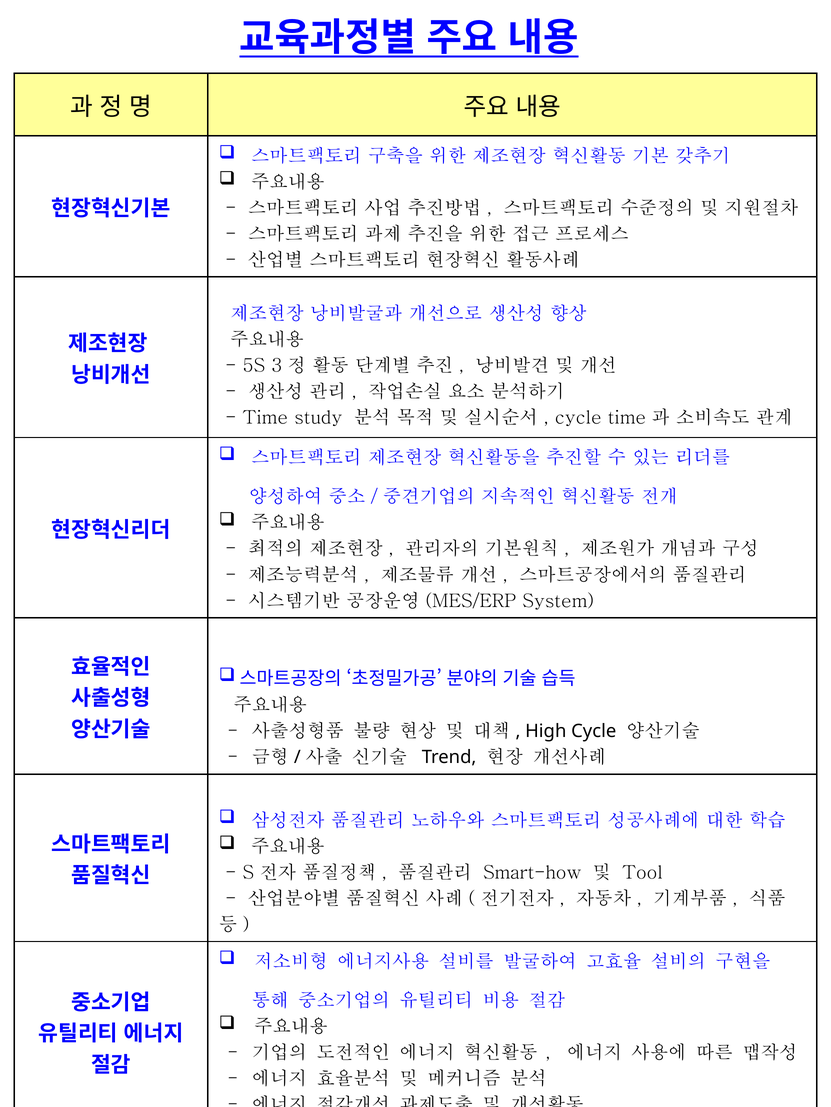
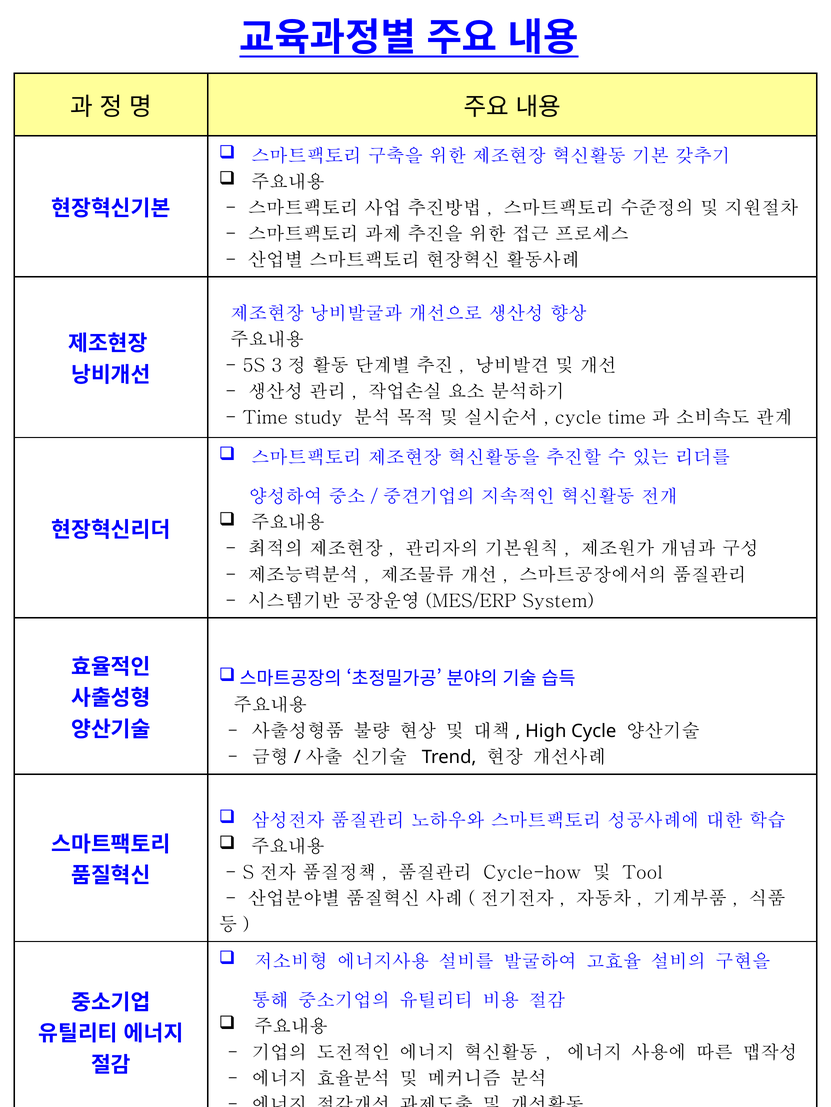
Smart-how: Smart-how -> Cycle-how
